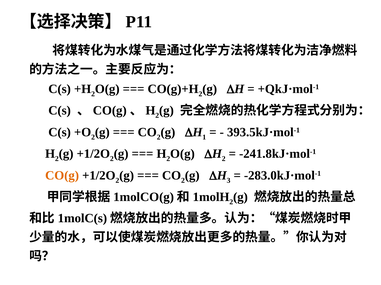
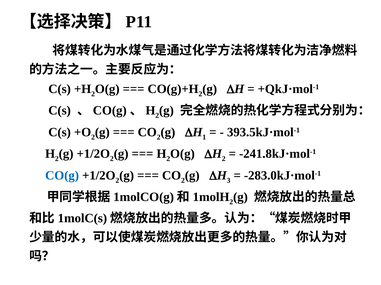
CO(g colour: orange -> blue
